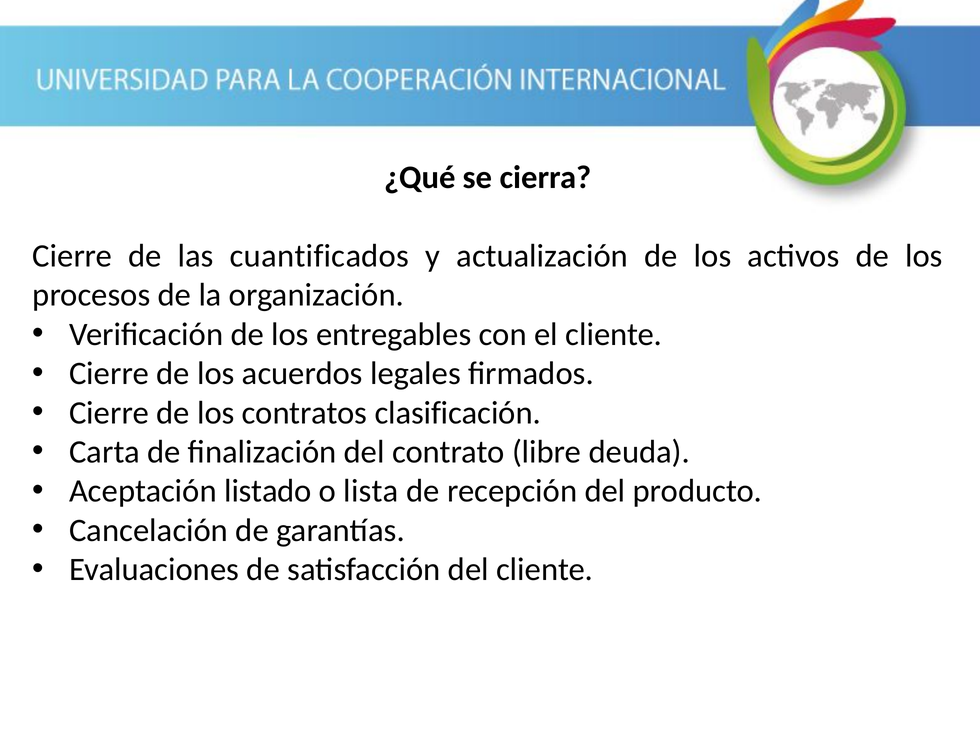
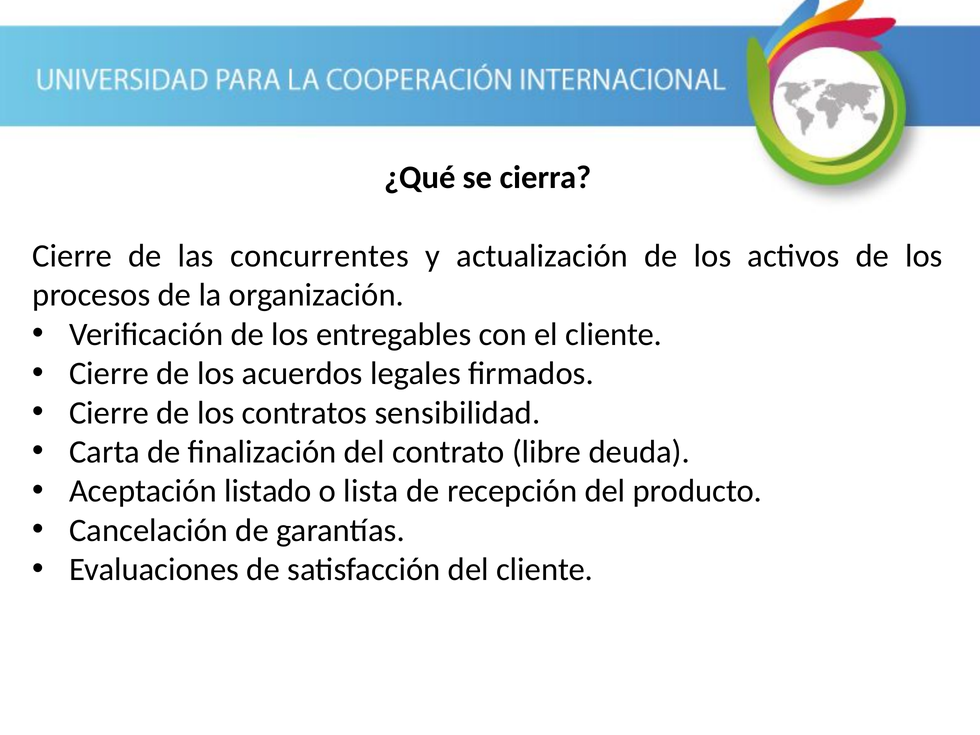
cuantificados: cuantificados -> concurrentes
clasificación: clasificación -> sensibilidad
